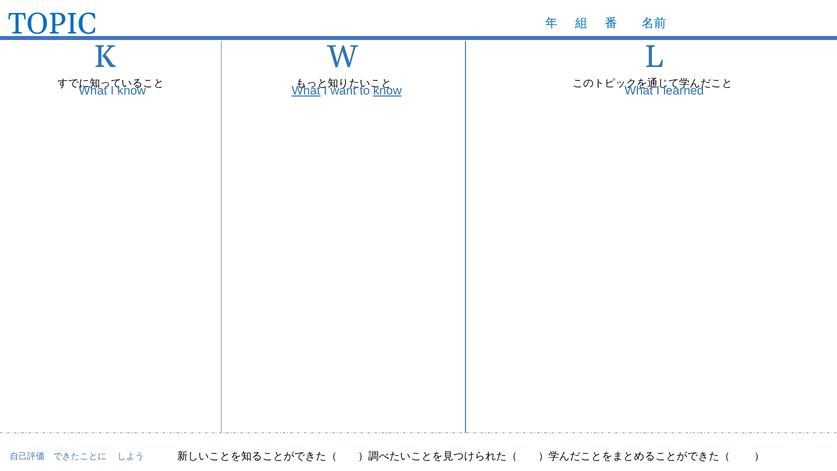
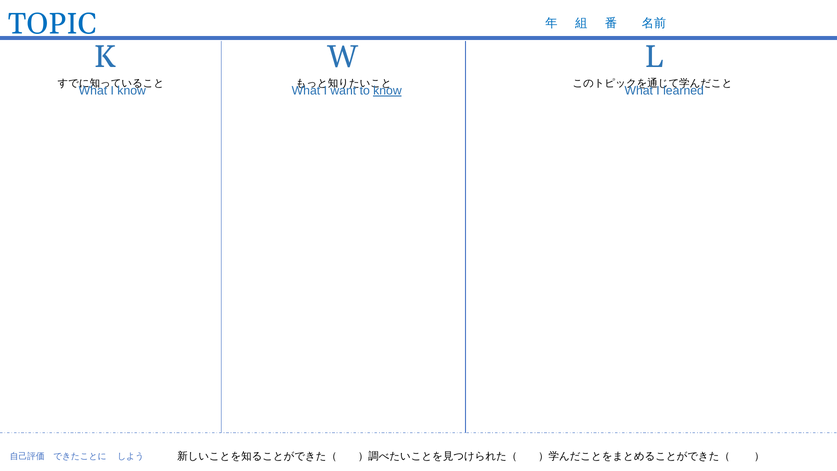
What at (306, 91) underline: present -> none
